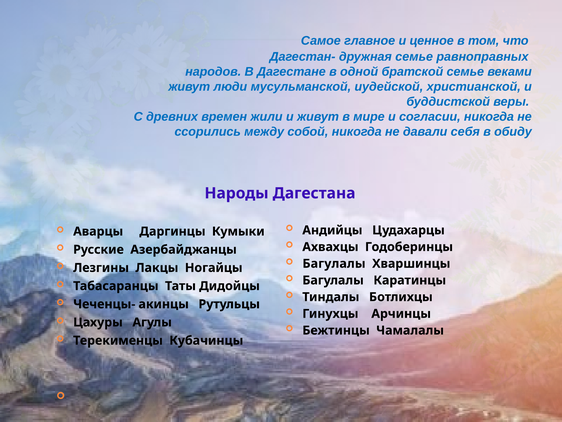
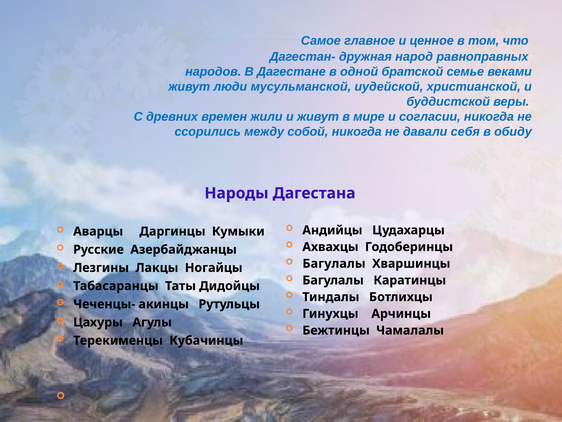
дружная семье: семье -> народ
